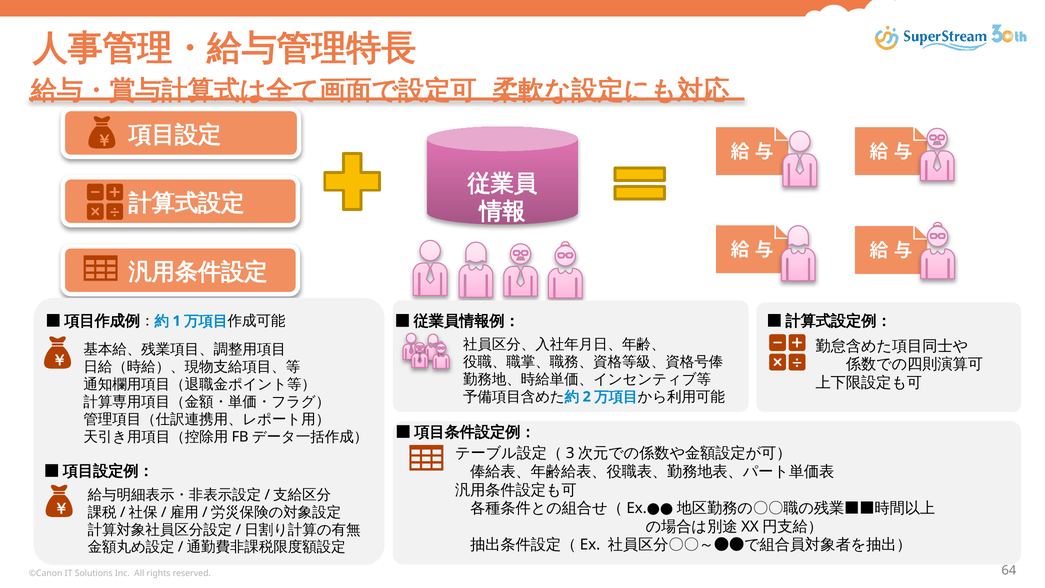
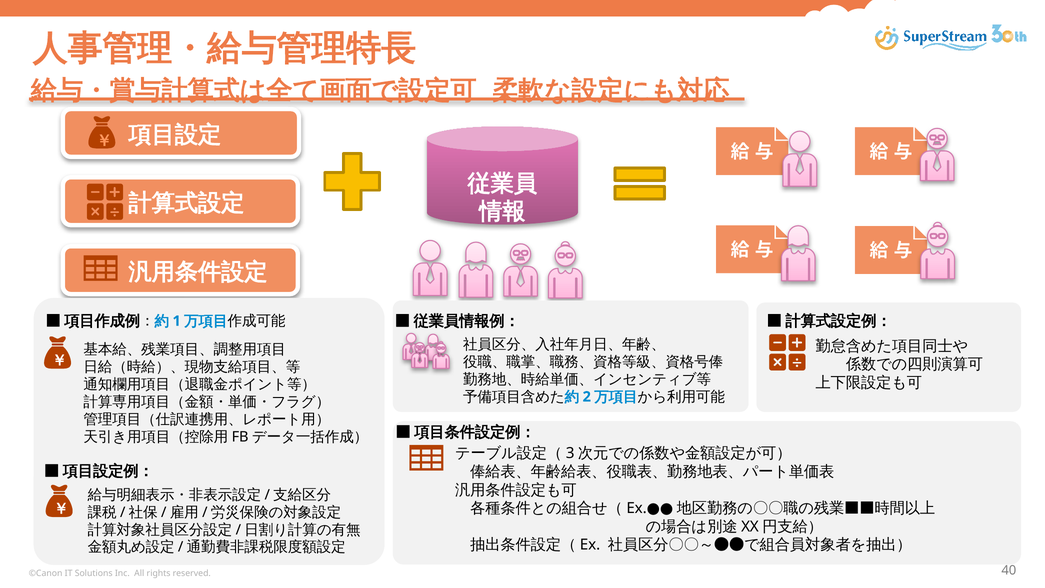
64: 64 -> 40
